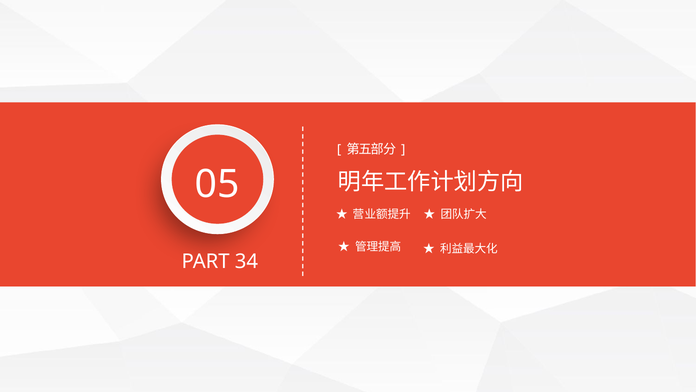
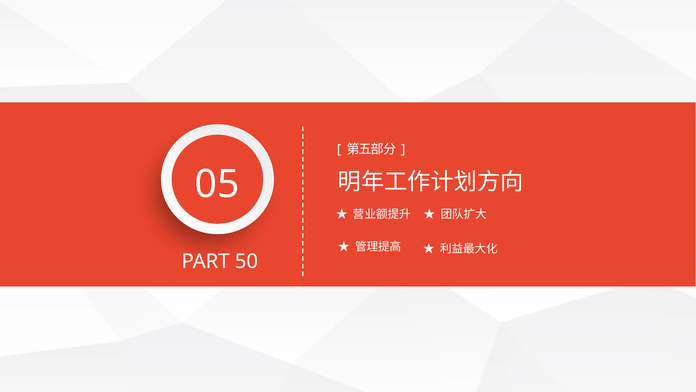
34: 34 -> 50
